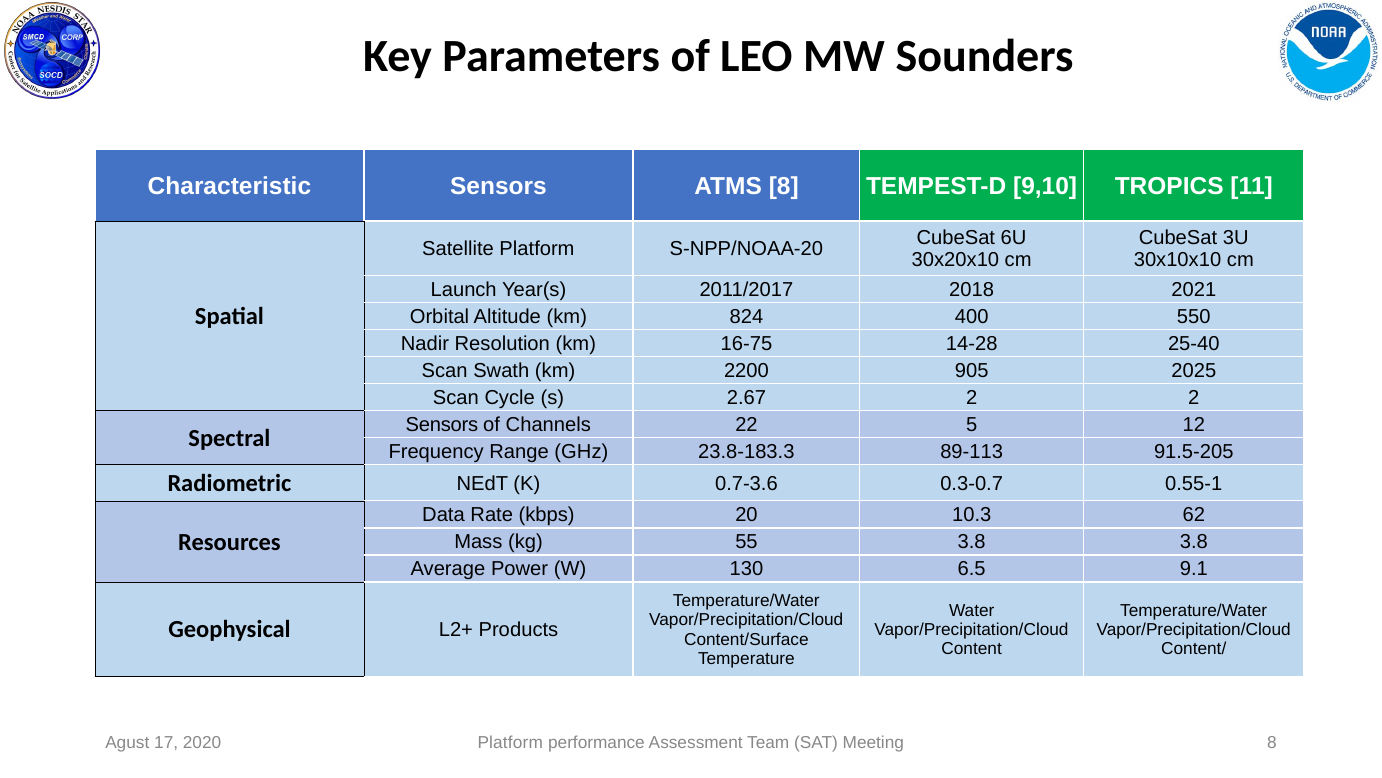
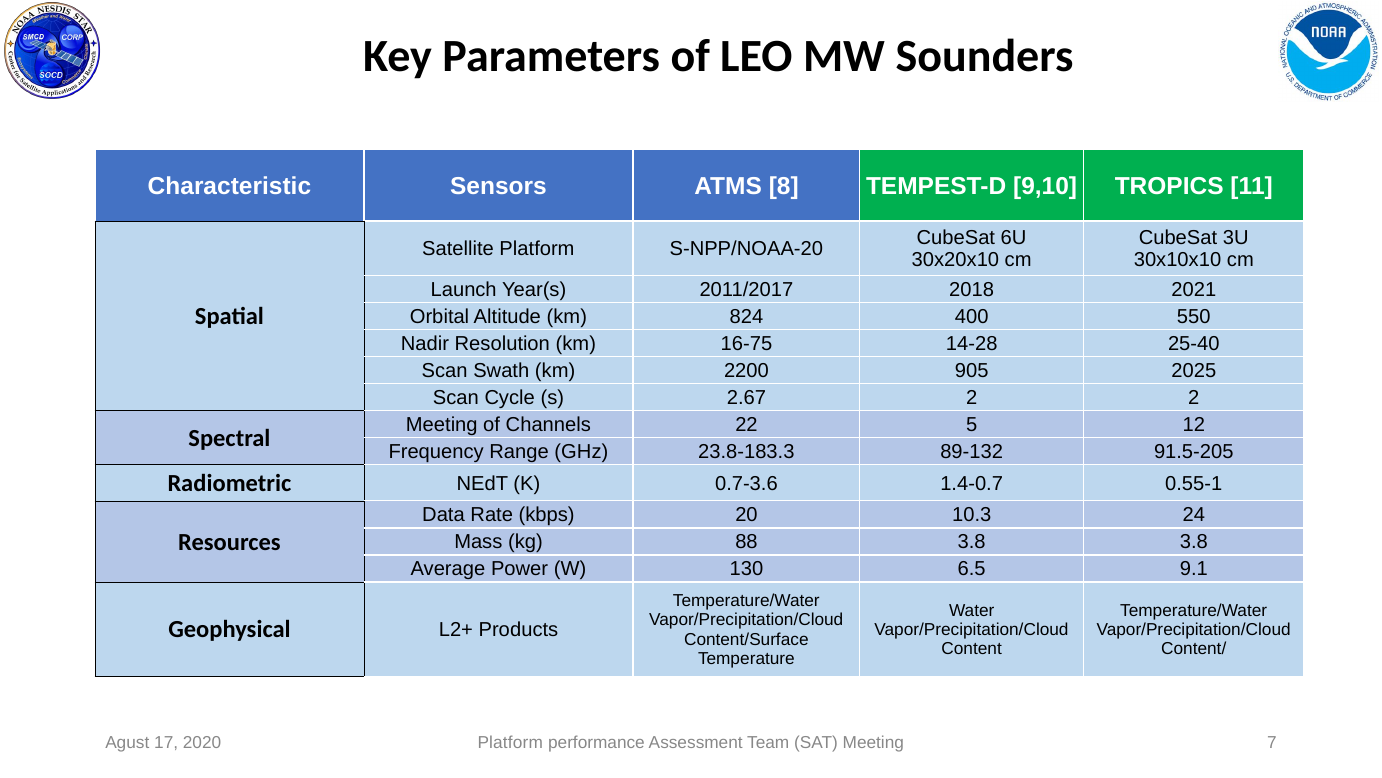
Sensors at (442, 424): Sensors -> Meeting
89-113: 89-113 -> 89-132
0.3-0.7: 0.3-0.7 -> 1.4-0.7
62: 62 -> 24
55: 55 -> 88
2020 8: 8 -> 7
